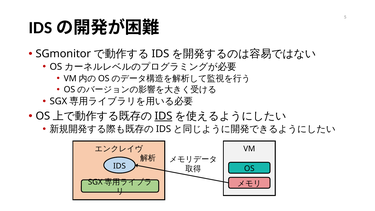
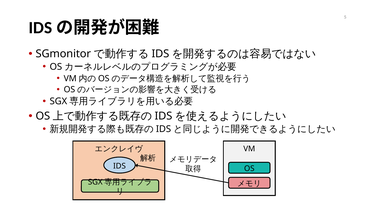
IDS at (163, 116) underline: present -> none
